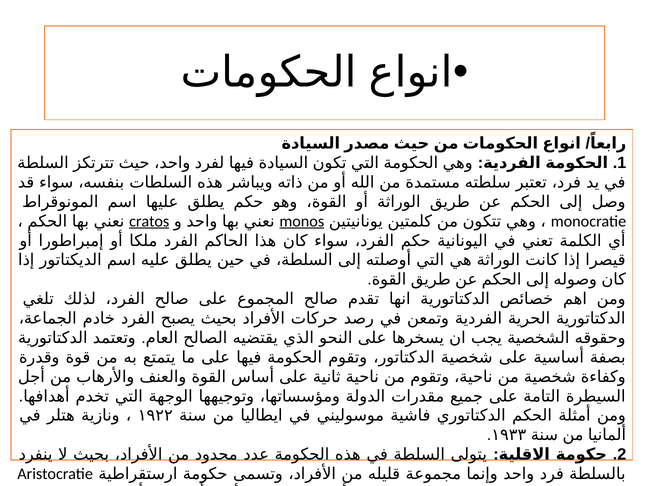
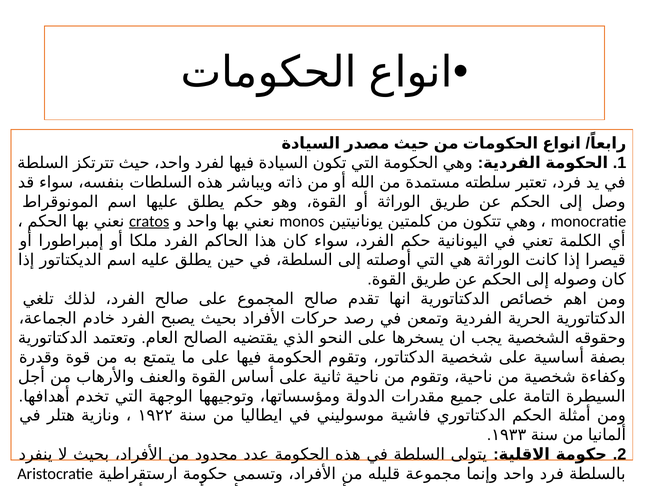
monos underline: present -> none
